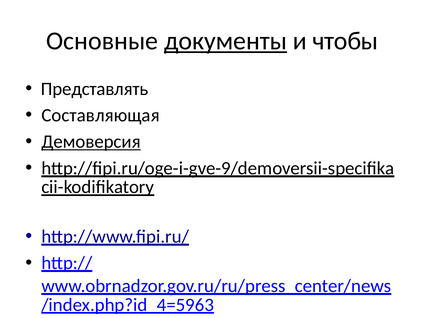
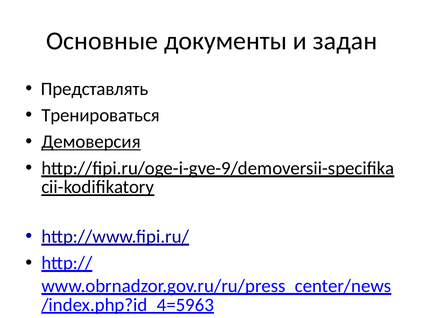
документы underline: present -> none
чтобы: чтобы -> задан
Составляющая: Составляющая -> Тренироваться
